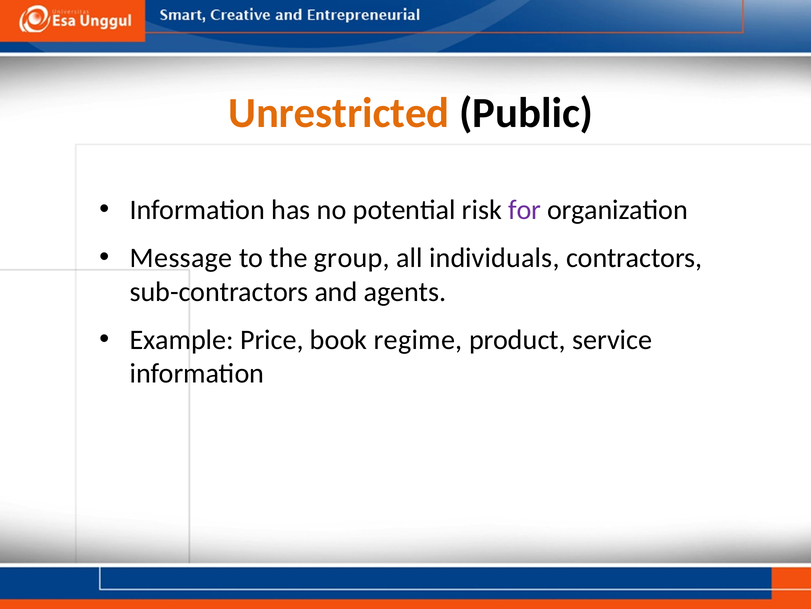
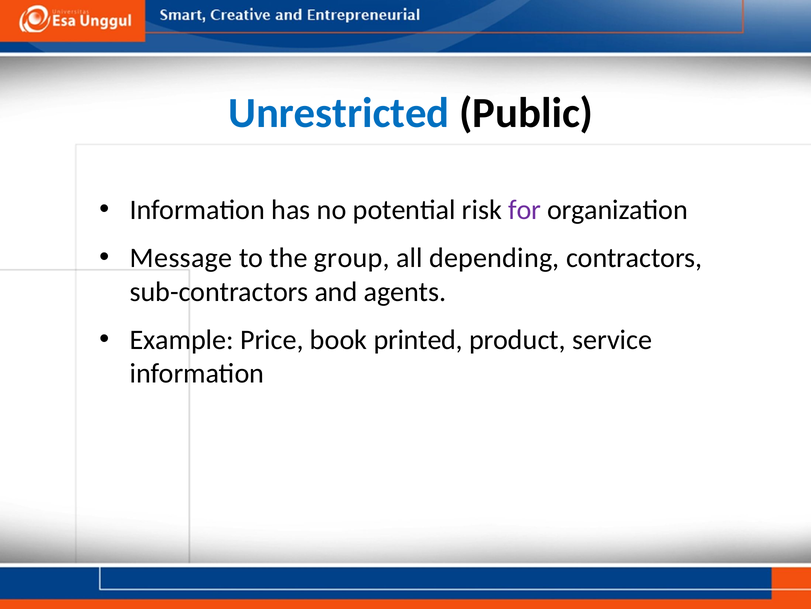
Unrestricted colour: orange -> blue
individuals: individuals -> depending
regime: regime -> printed
